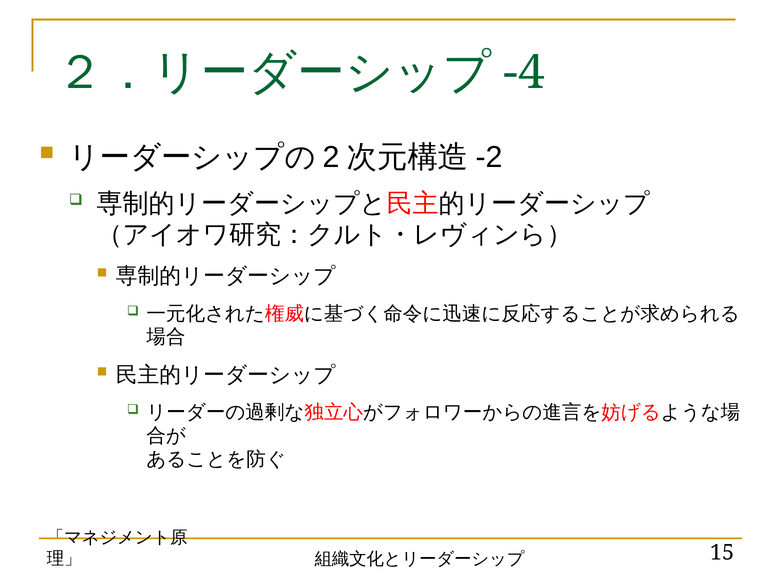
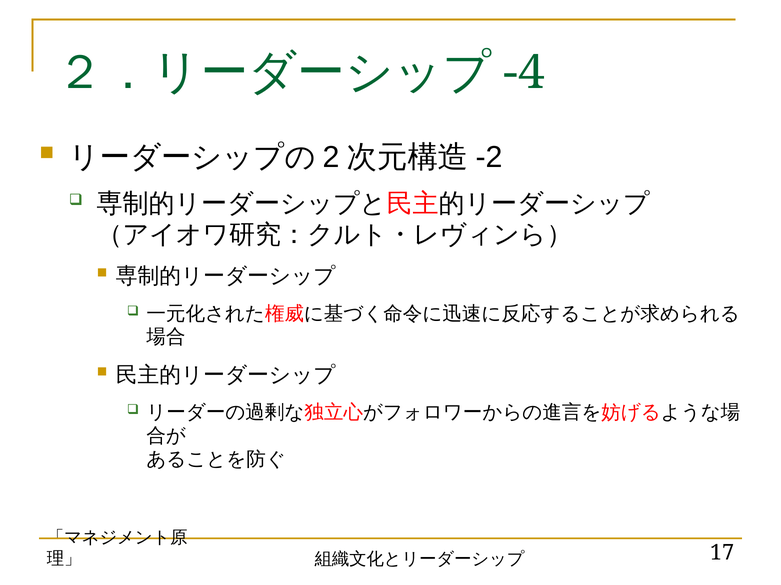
15: 15 -> 17
